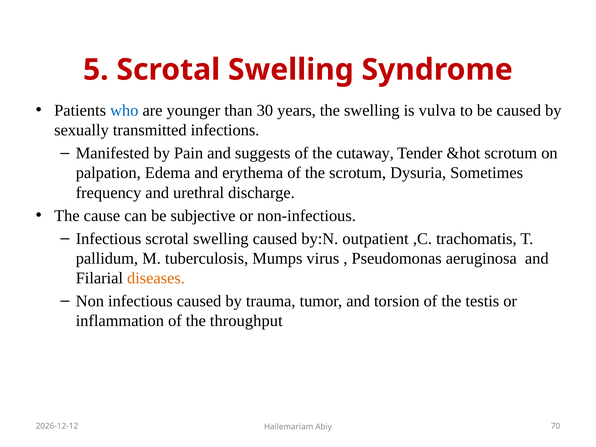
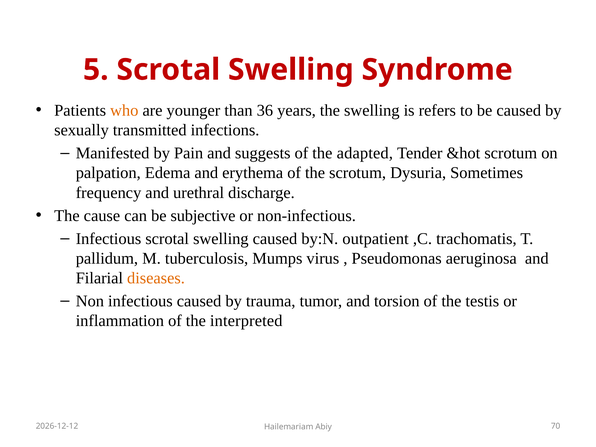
who colour: blue -> orange
30: 30 -> 36
vulva: vulva -> refers
cutaway: cutaway -> adapted
throughput: throughput -> interpreted
